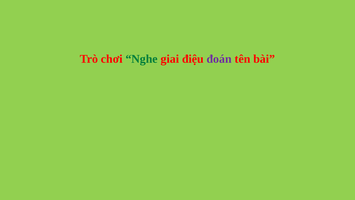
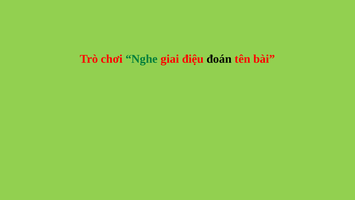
đoán colour: purple -> black
